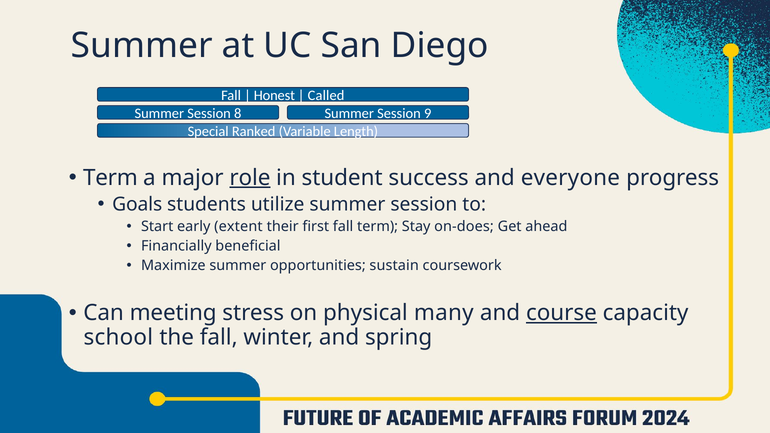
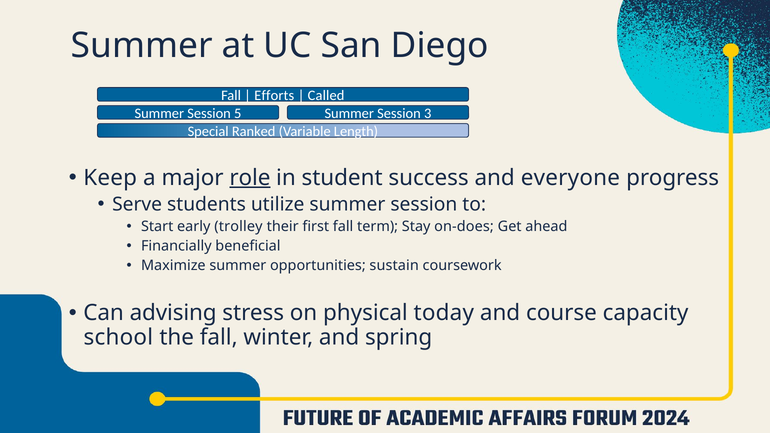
Honest: Honest -> Efforts
8: 8 -> 5
9: 9 -> 3
Term at (110, 178): Term -> Keep
Goals: Goals -> Serve
extent: extent -> trolley
meeting: meeting -> advising
many: many -> today
course underline: present -> none
